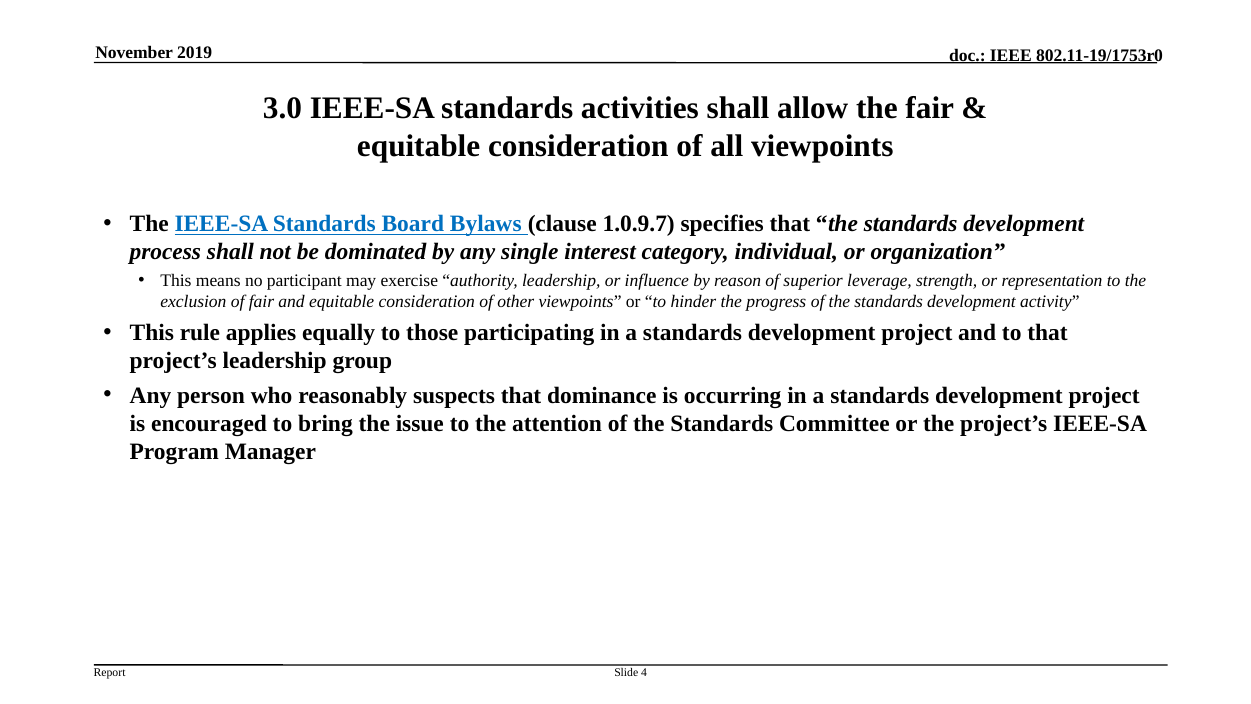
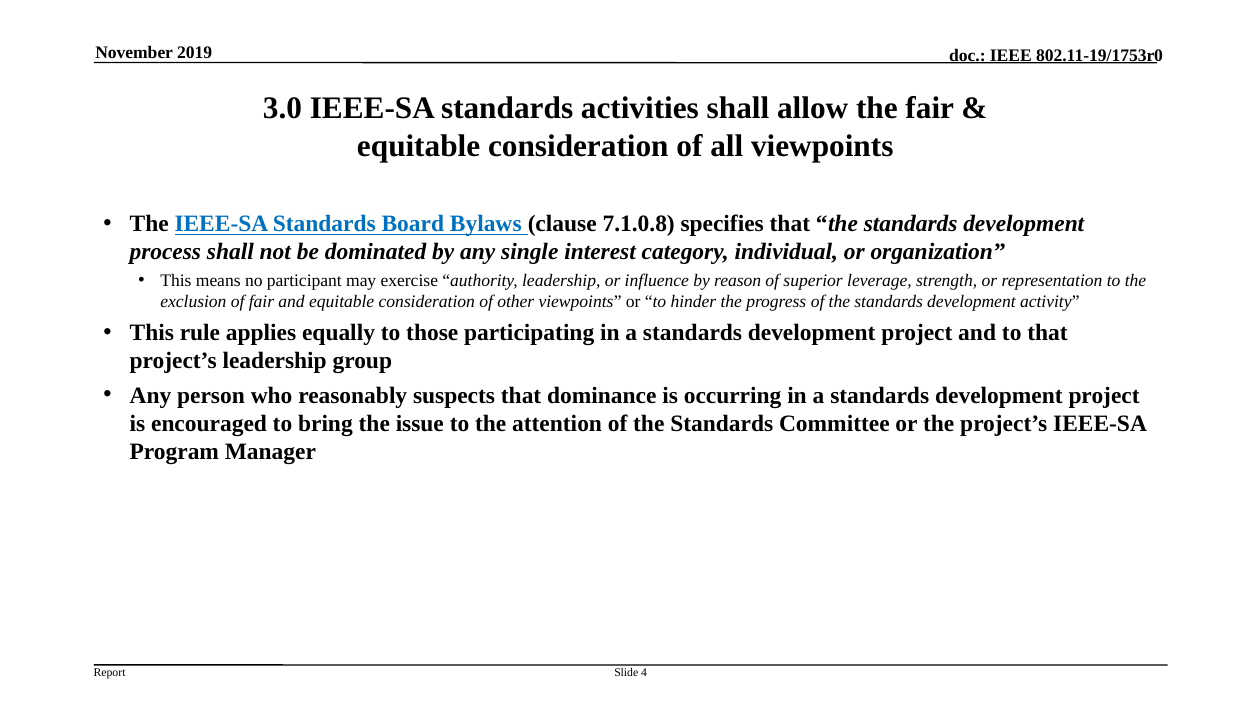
1.0.9.7: 1.0.9.7 -> 7.1.0.8
